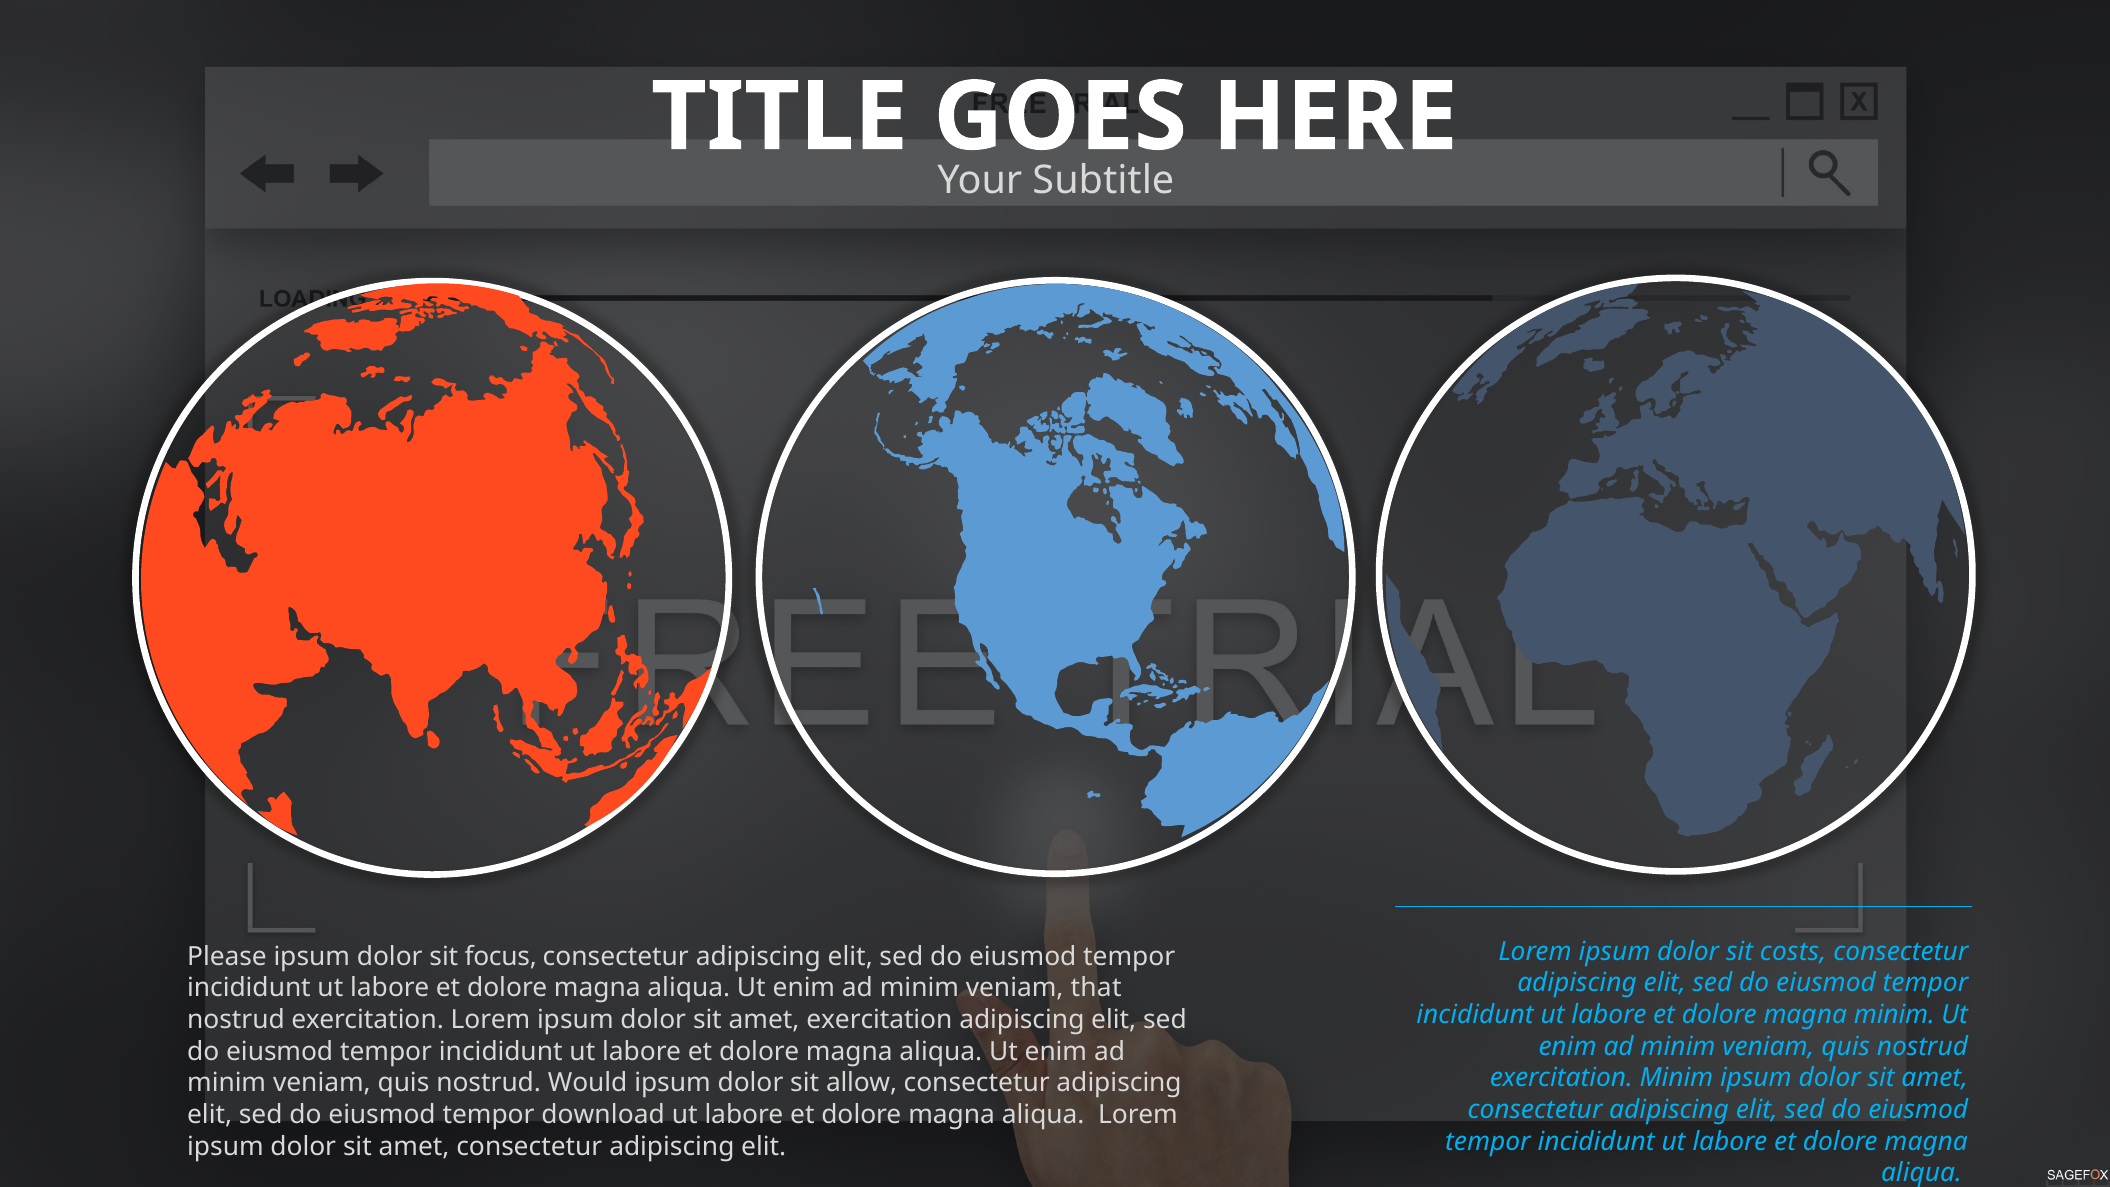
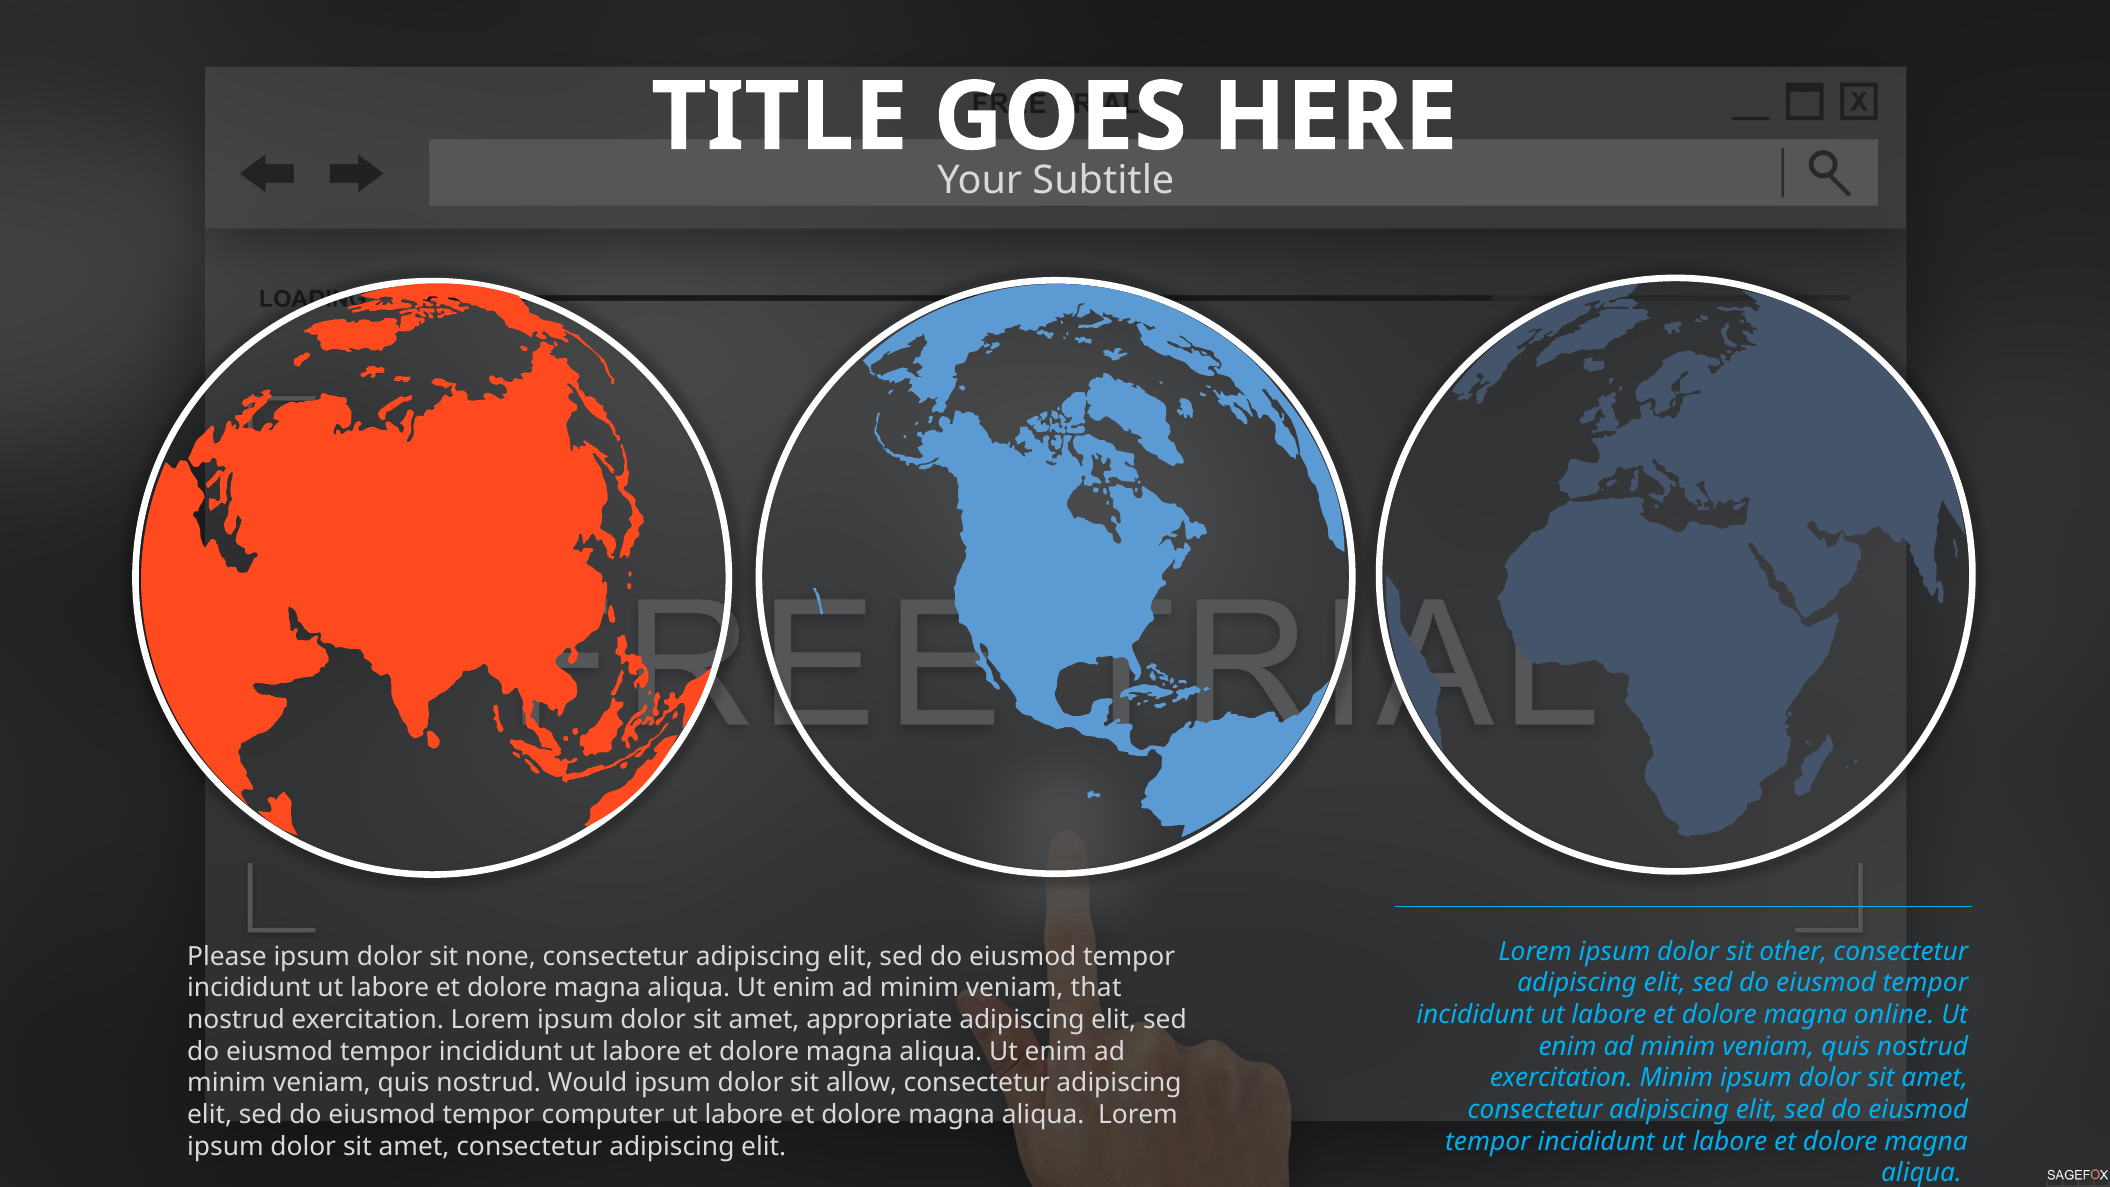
costs: costs -> other
focus: focus -> none
magna minim: minim -> online
amet exercitation: exercitation -> appropriate
download: download -> computer
